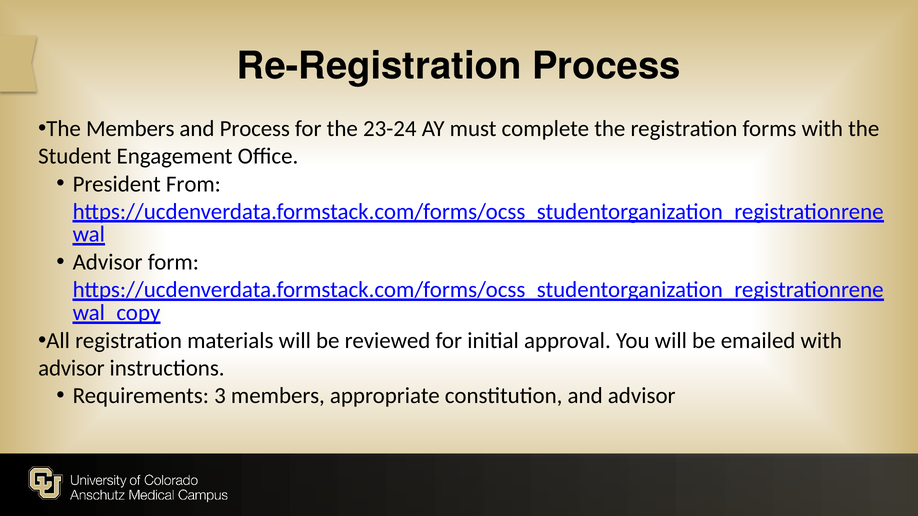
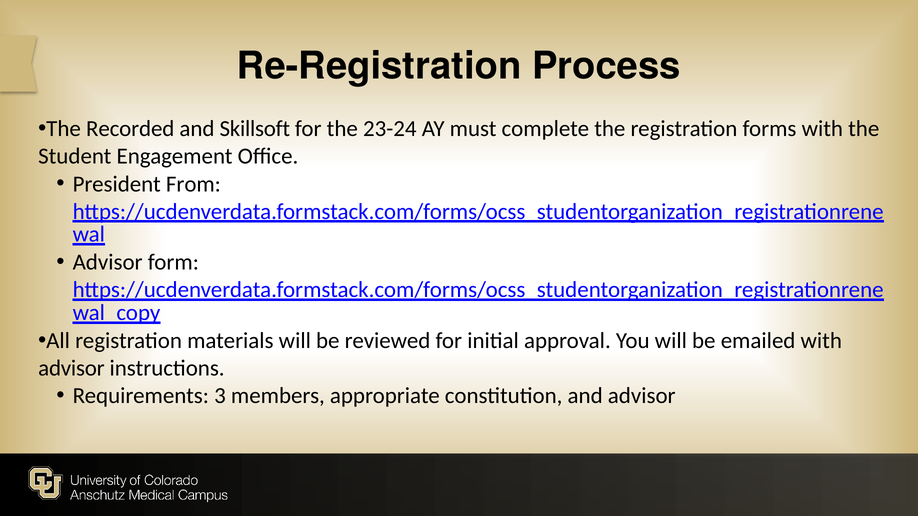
The Members: Members -> Recorded
and Process: Process -> Skillsoft
